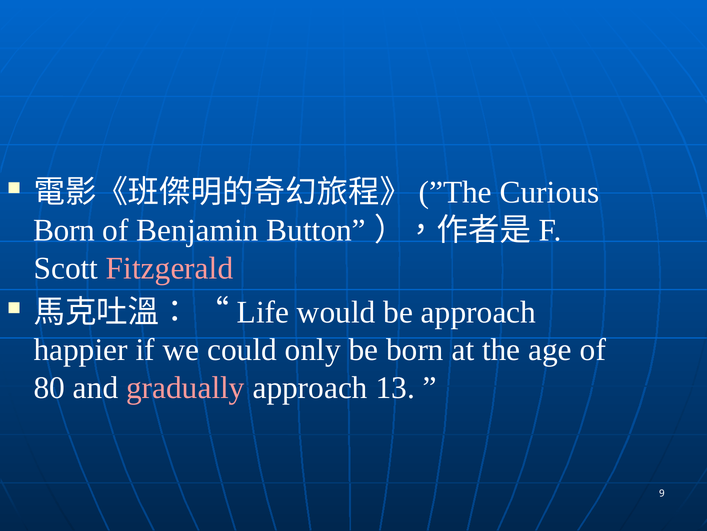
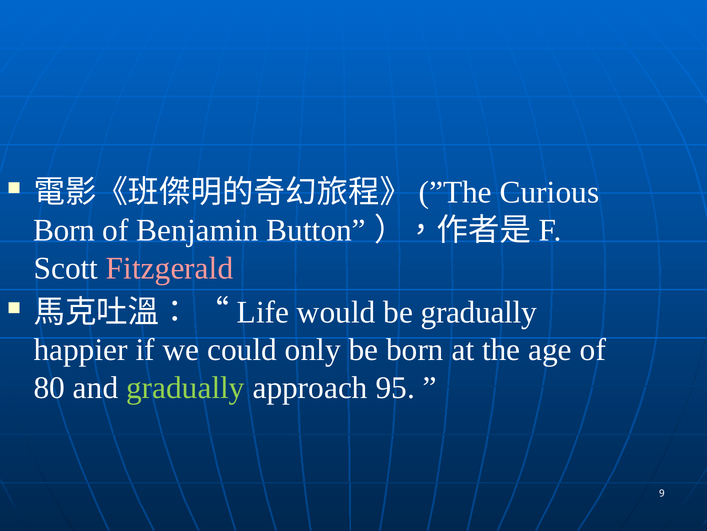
be approach: approach -> gradually
gradually at (185, 387) colour: pink -> light green
13: 13 -> 95
